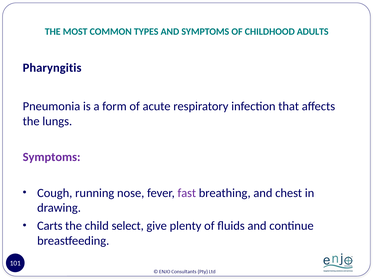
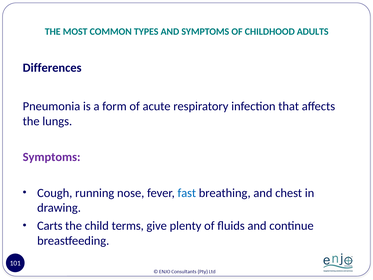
Pharyngitis: Pharyngitis -> Differences
fast colour: purple -> blue
select: select -> terms
